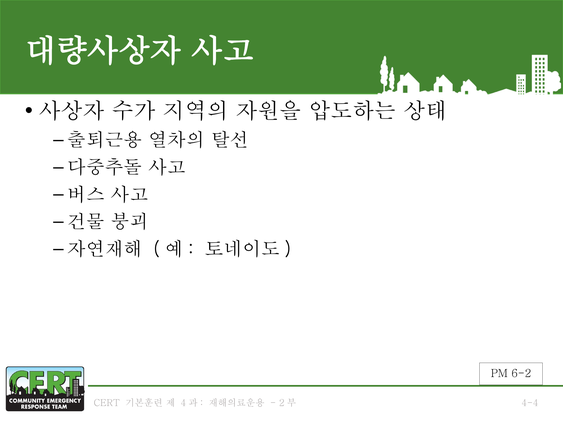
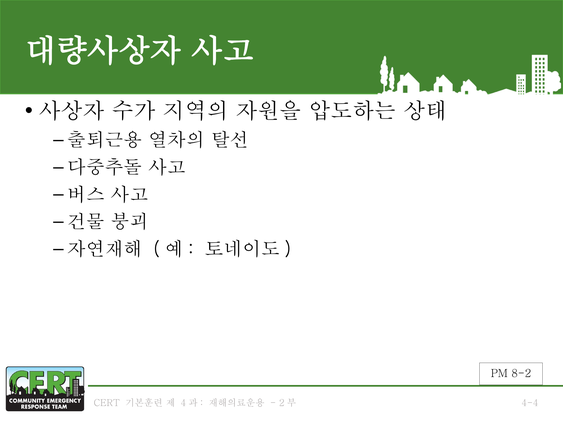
6-2: 6-2 -> 8-2
